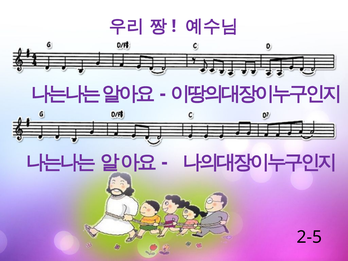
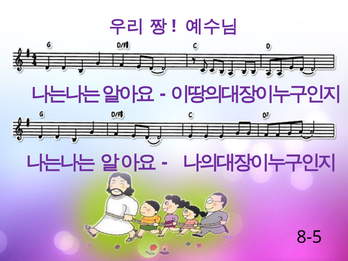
2-5: 2-5 -> 8-5
